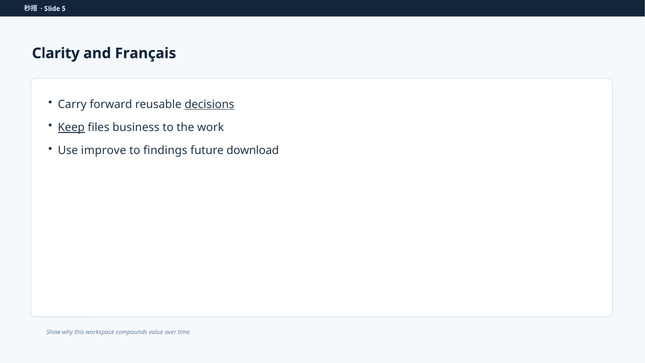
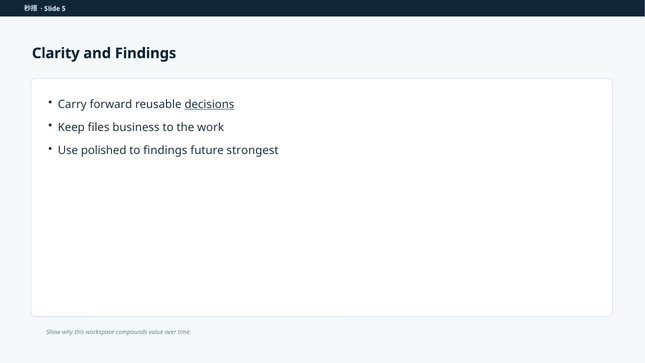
and Français: Français -> Findings
Keep underline: present -> none
improve: improve -> polished
download: download -> strongest
